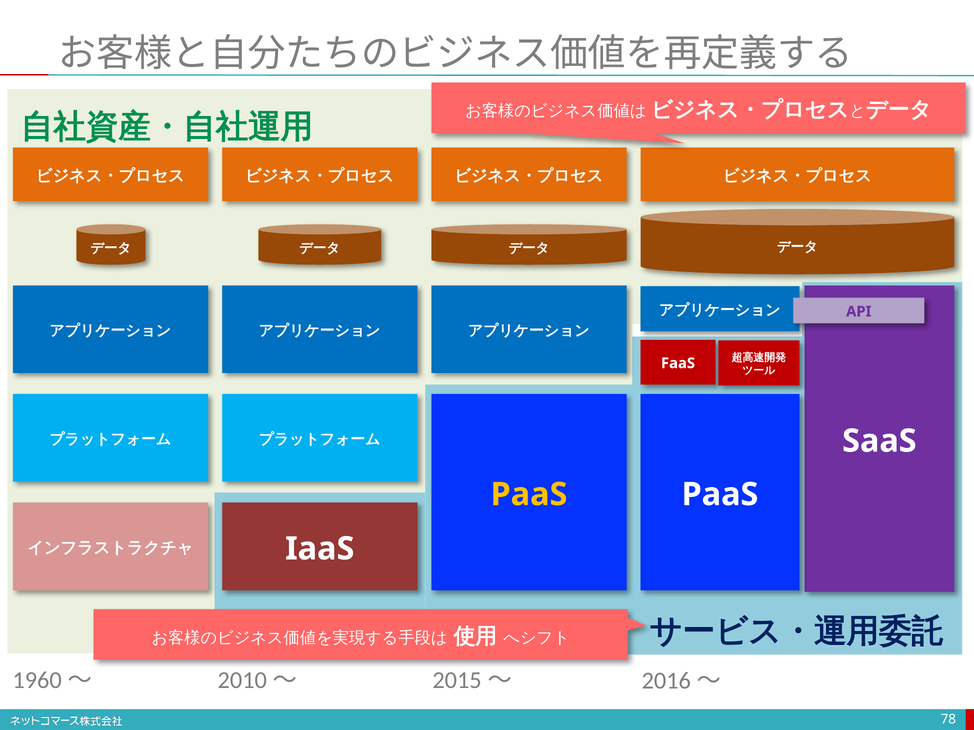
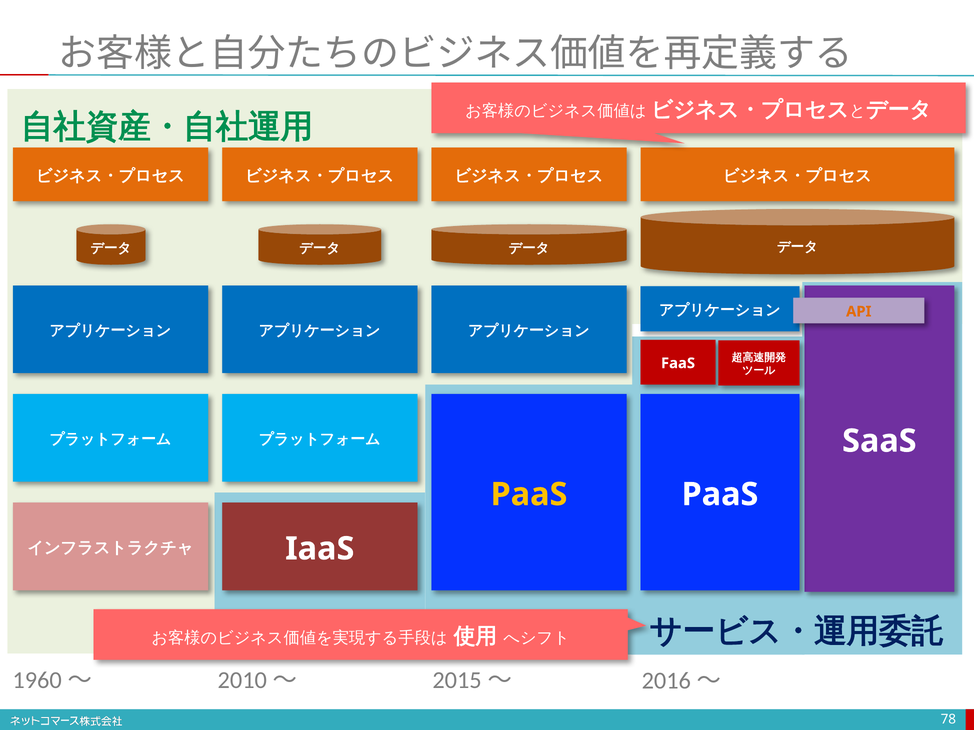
API colour: purple -> orange
